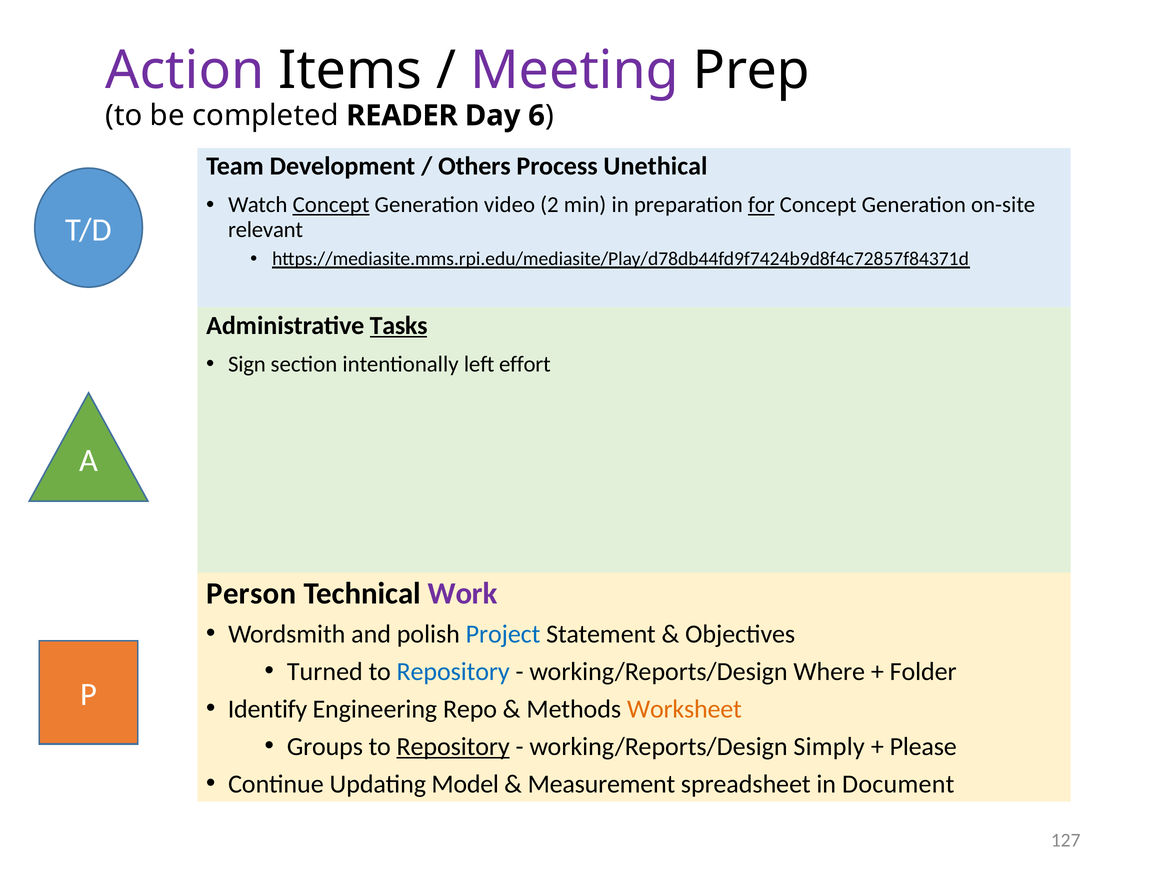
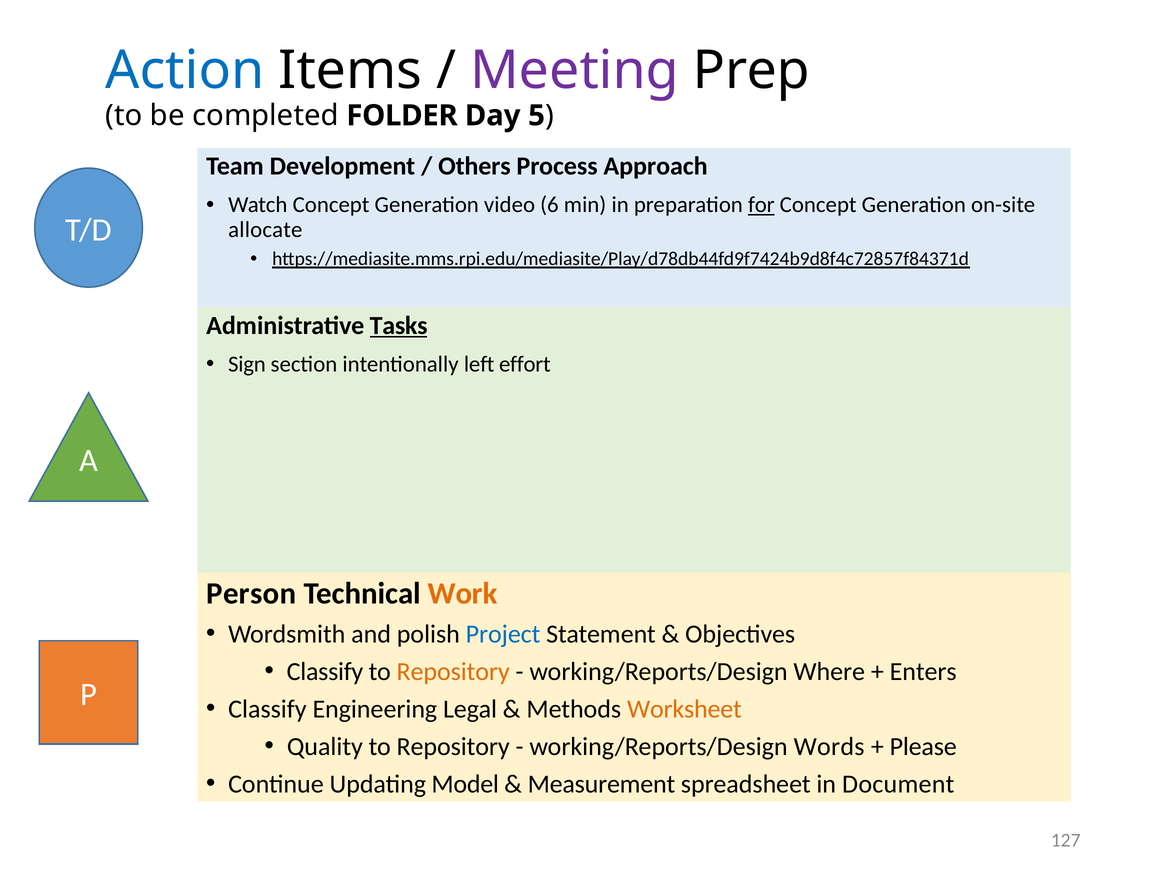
Action colour: purple -> blue
READER: READER -> FOLDER
6: 6 -> 5
Unethical: Unethical -> Approach
Concept at (331, 205) underline: present -> none
2: 2 -> 6
relevant: relevant -> allocate
Work colour: purple -> orange
Turned at (325, 671): Turned -> Classify
Repository at (453, 671) colour: blue -> orange
Folder: Folder -> Enters
Identify at (268, 709): Identify -> Classify
Repo: Repo -> Legal
Groups: Groups -> Quality
Repository at (453, 746) underline: present -> none
Simply: Simply -> Words
